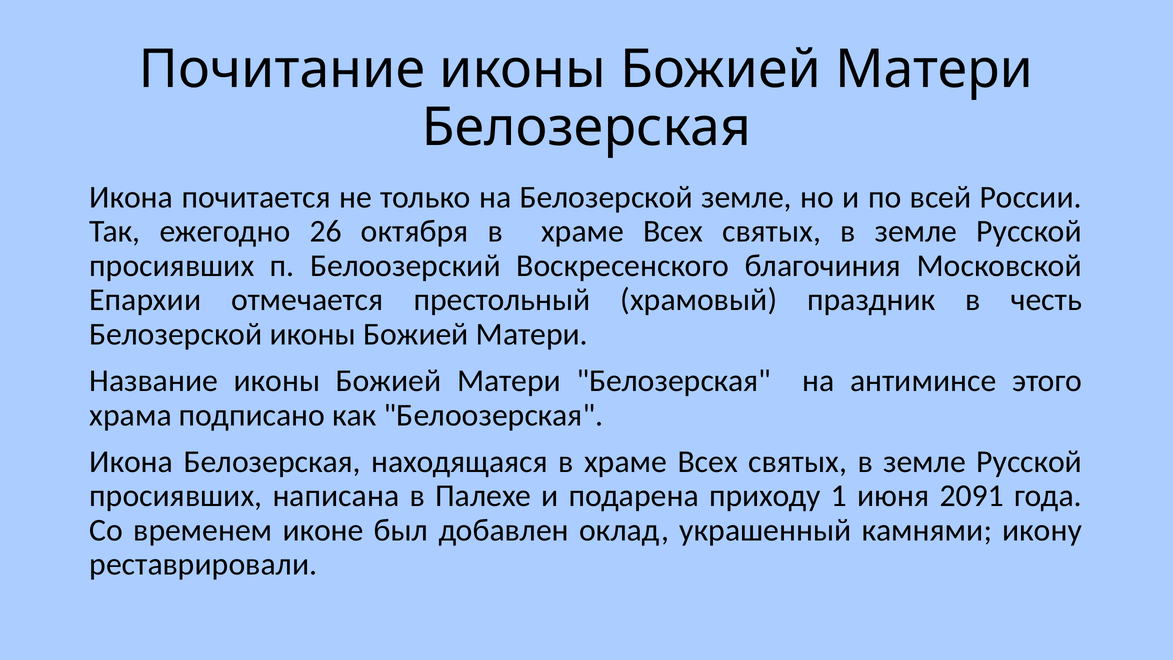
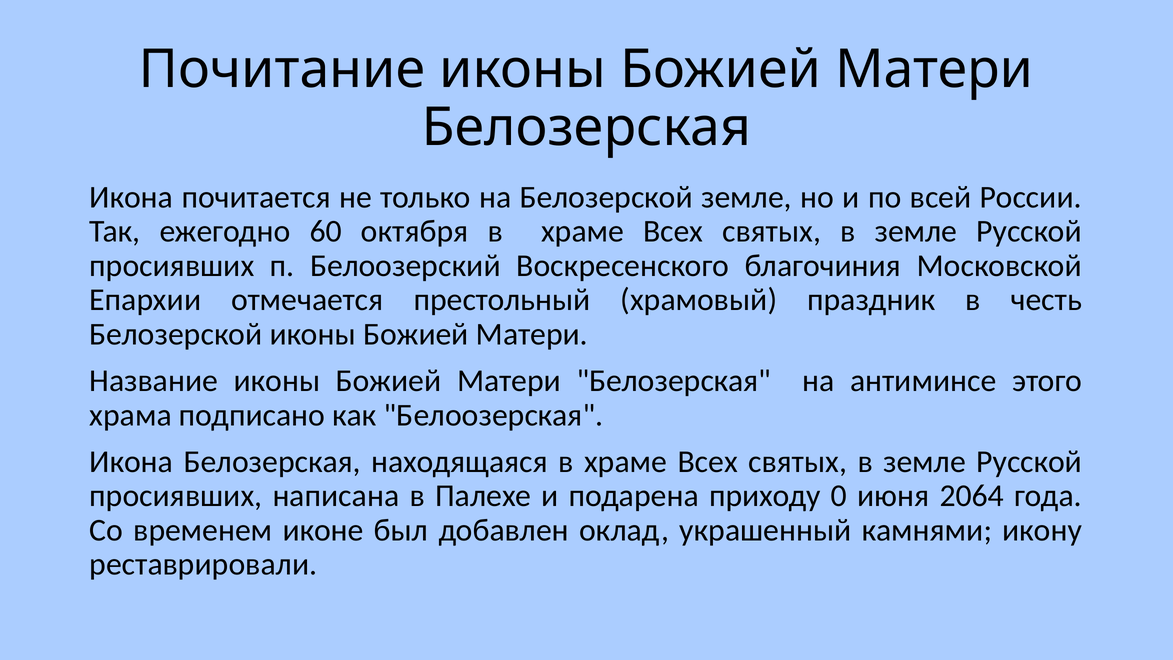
26: 26 -> 60
1: 1 -> 0
2091: 2091 -> 2064
